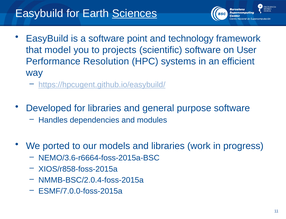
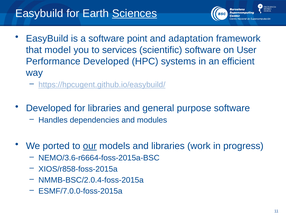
technology: technology -> adaptation
projects: projects -> services
Performance Resolution: Resolution -> Developed
our underline: none -> present
